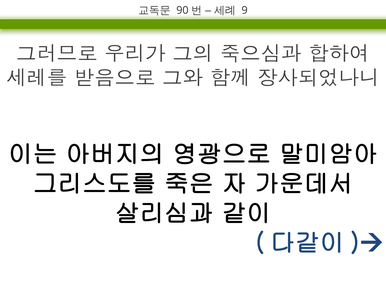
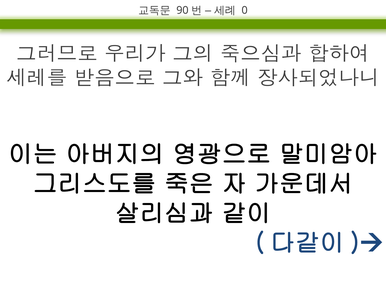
9: 9 -> 0
